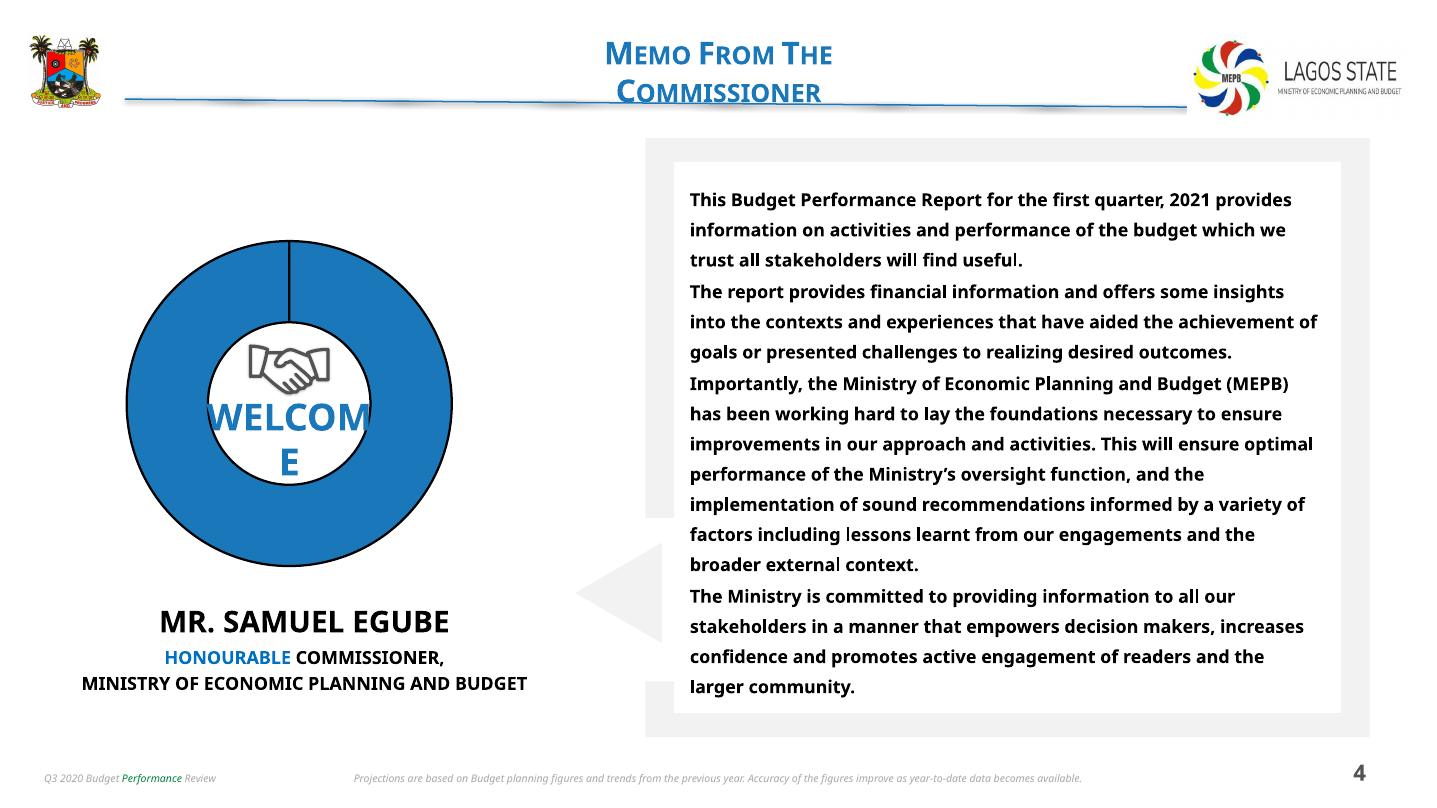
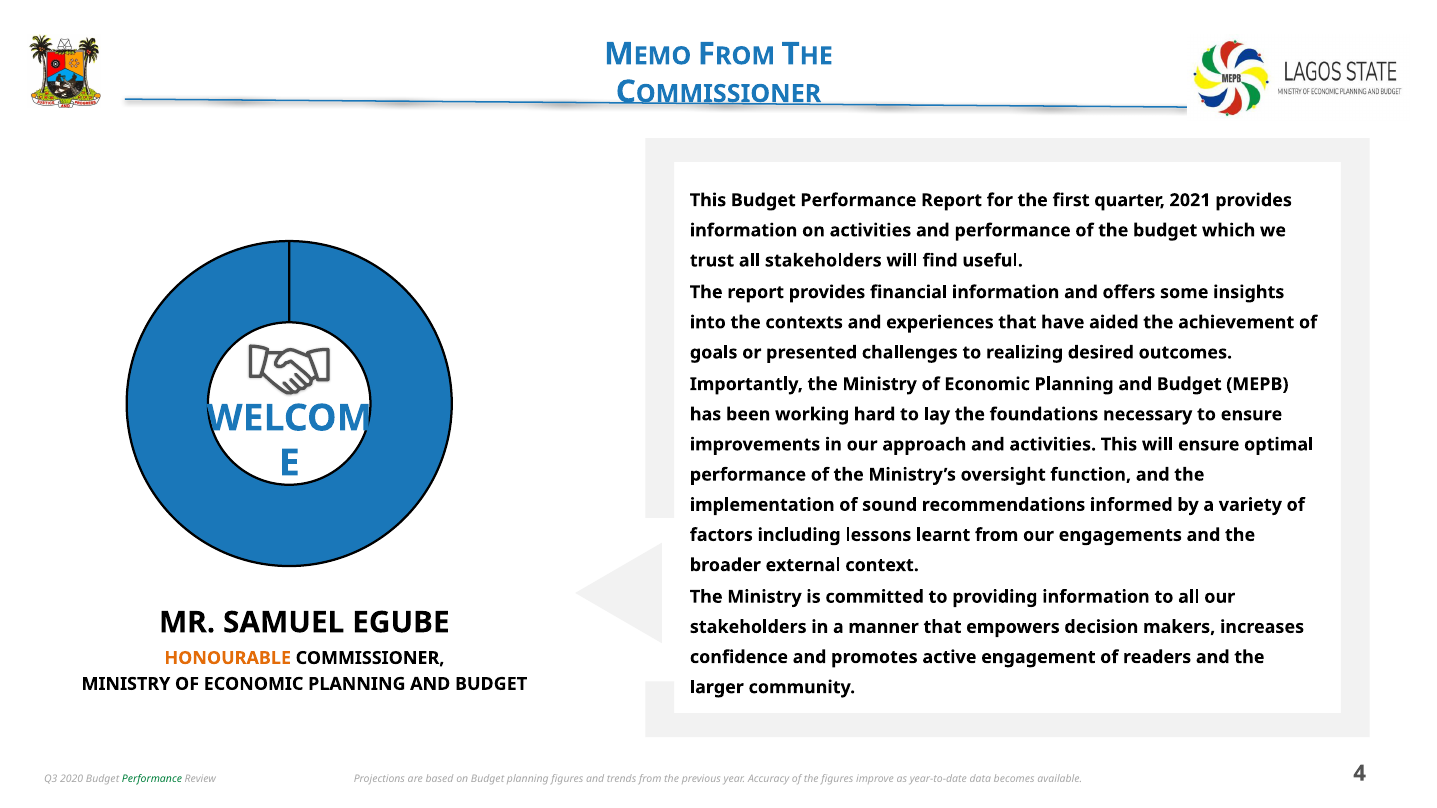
HONOURABLE colour: blue -> orange
